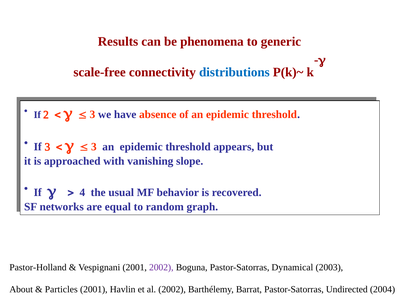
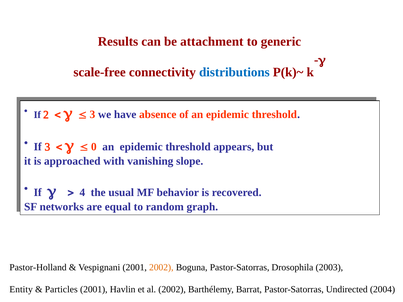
phenomena: phenomena -> attachment
3 at (94, 147): 3 -> 0
2002 at (161, 268) colour: purple -> orange
Dynamical: Dynamical -> Drosophila
About: About -> Entity
